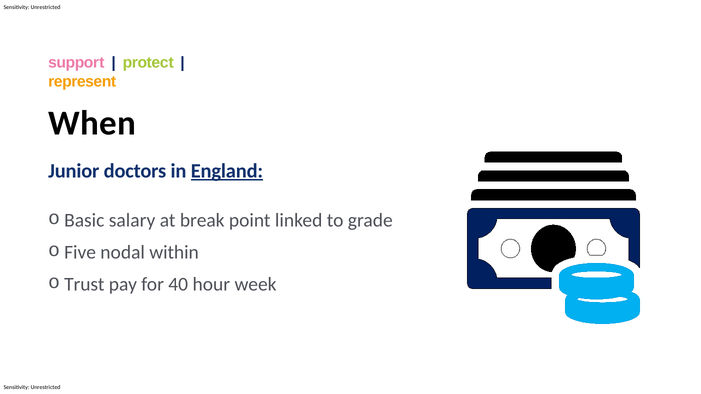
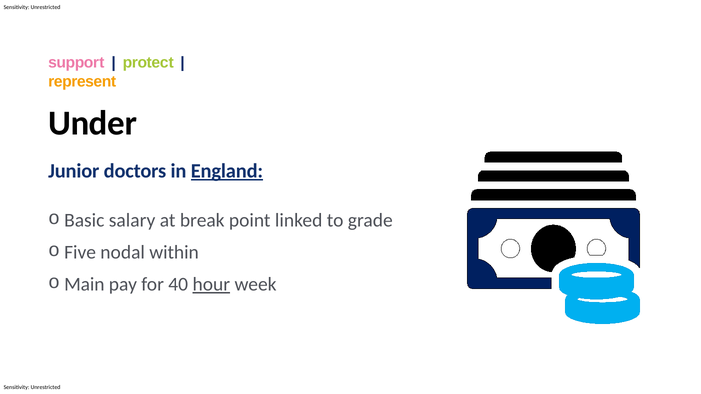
When: When -> Under
Trust: Trust -> Main
hour underline: none -> present
